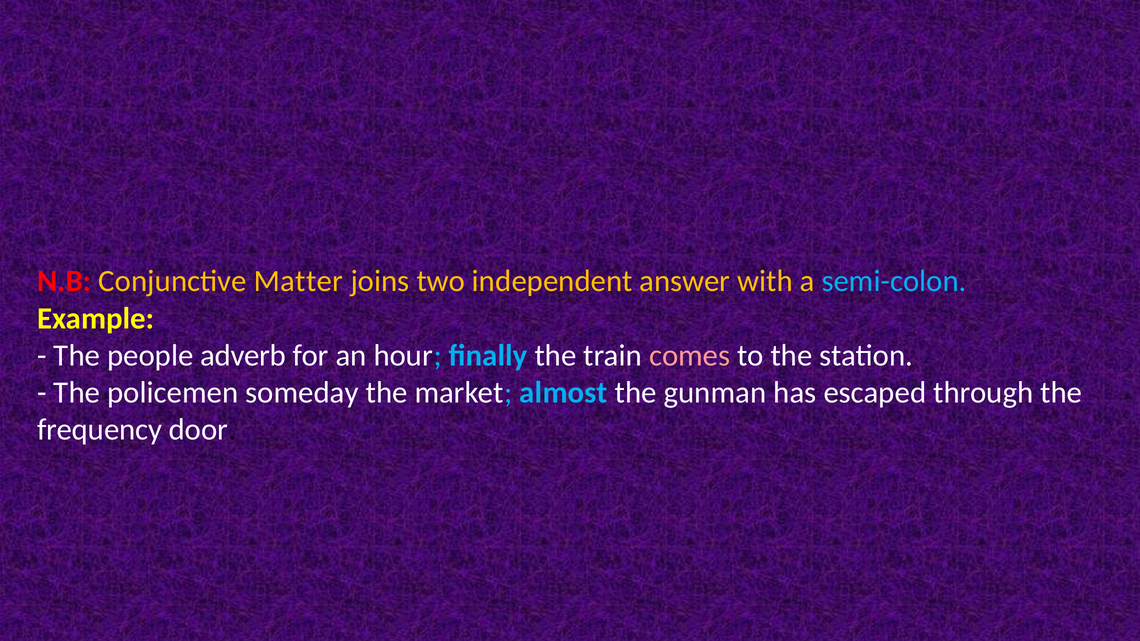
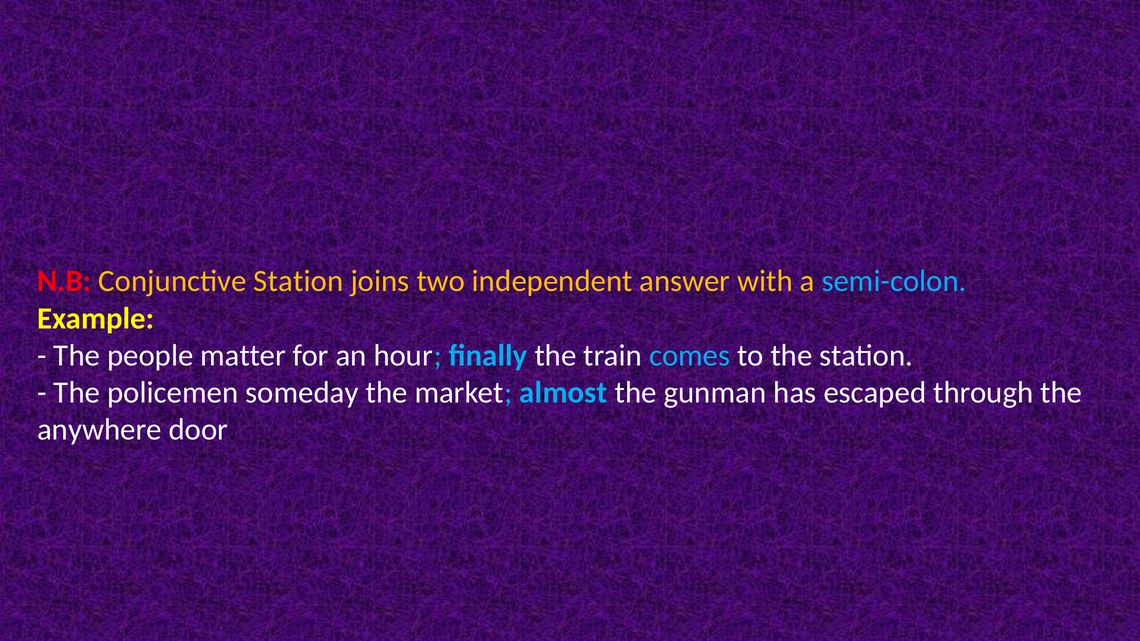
Conjunctive Matter: Matter -> Station
adverb: adverb -> matter
comes colour: pink -> light blue
frequency: frequency -> anywhere
